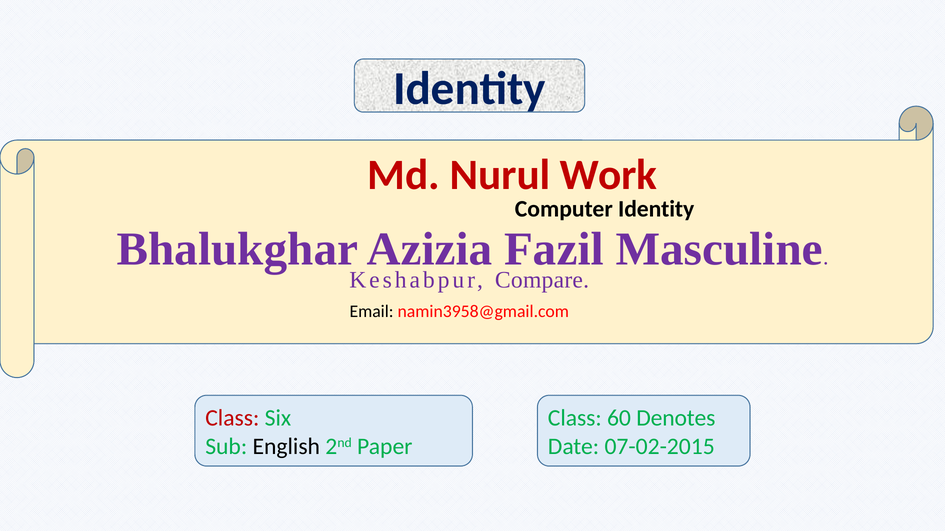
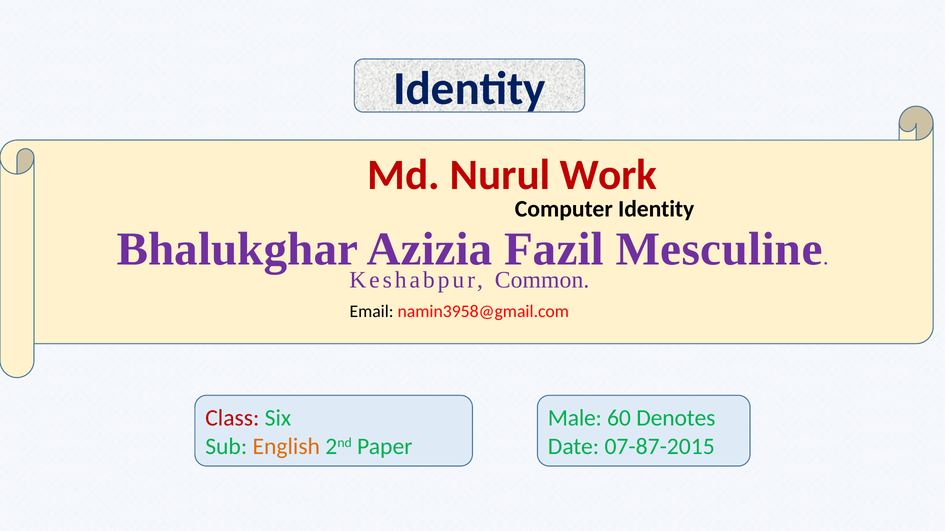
Masculine: Masculine -> Mesculine
Compare: Compare -> Common
Class at (575, 419): Class -> Male
English colour: black -> orange
07-02-2015: 07-02-2015 -> 07-87-2015
